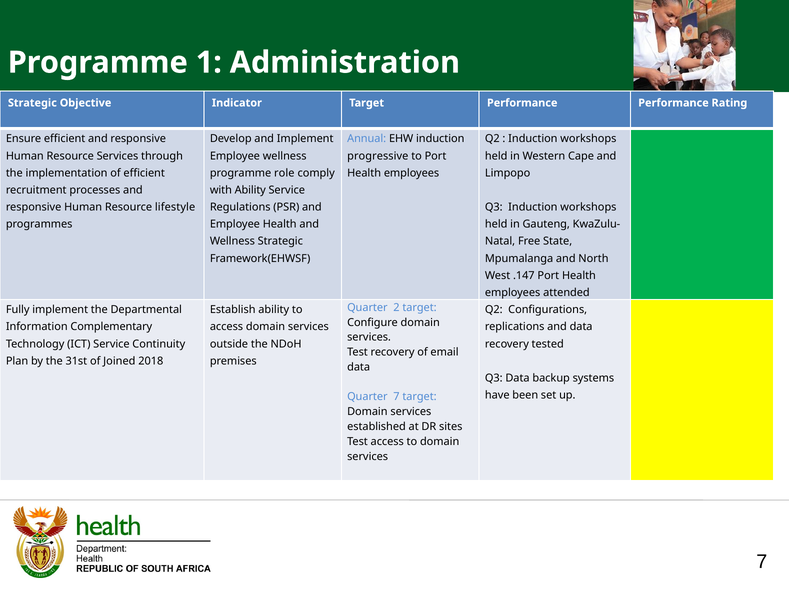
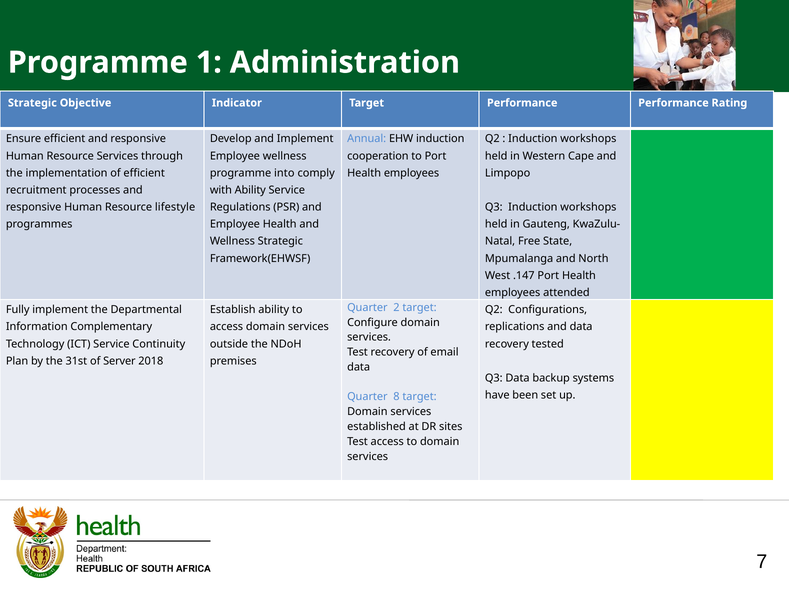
progressive: progressive -> cooperation
role: role -> into
Joined: Joined -> Server
Quarter 7: 7 -> 8
